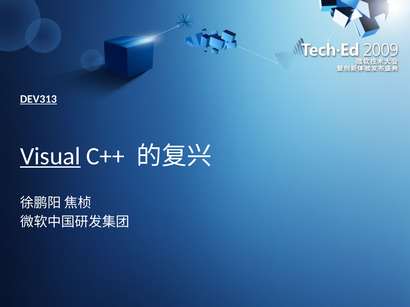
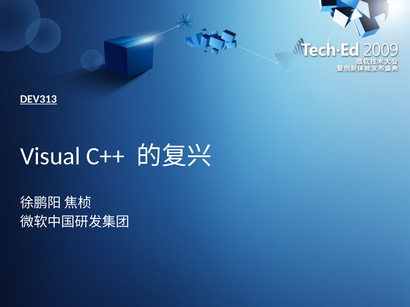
Visual underline: present -> none
